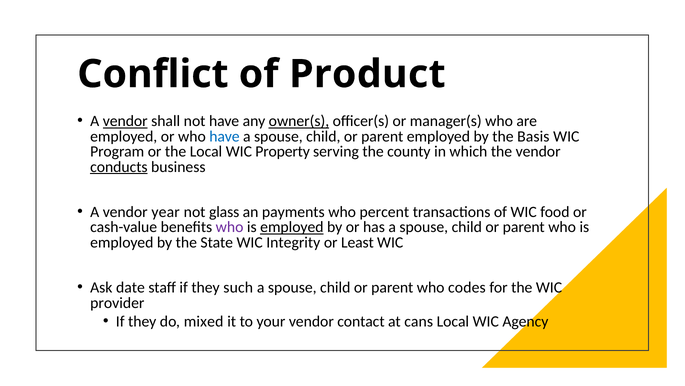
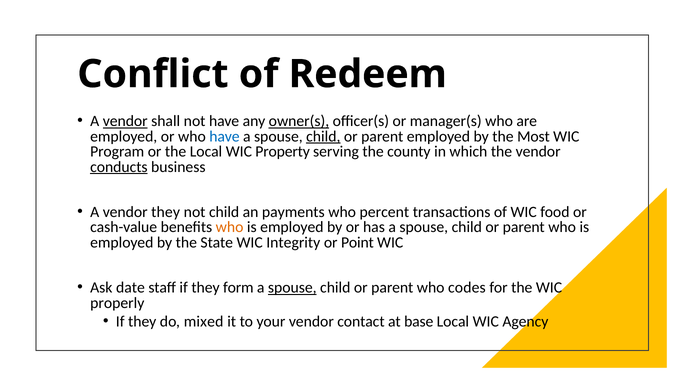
Product: Product -> Redeem
child at (323, 136) underline: none -> present
Basis: Basis -> Most
vendor year: year -> they
not glass: glass -> child
who at (230, 227) colour: purple -> orange
employed at (292, 227) underline: present -> none
Least: Least -> Point
such: such -> form
spouse at (292, 287) underline: none -> present
provider: provider -> properly
cans: cans -> base
